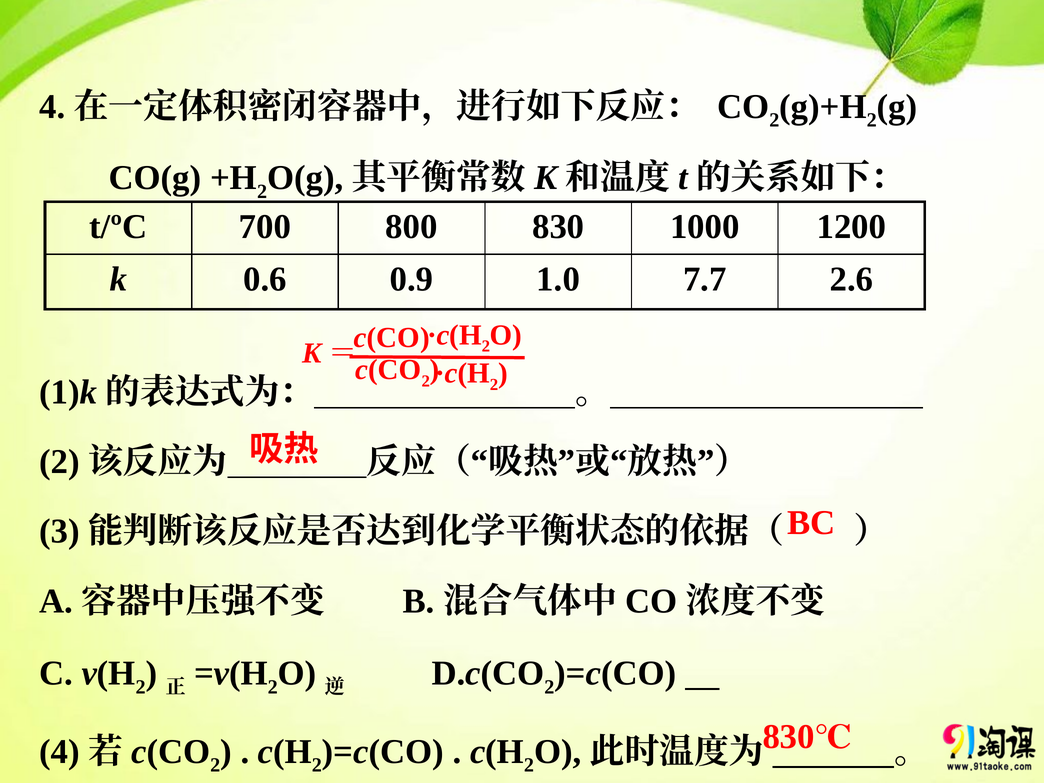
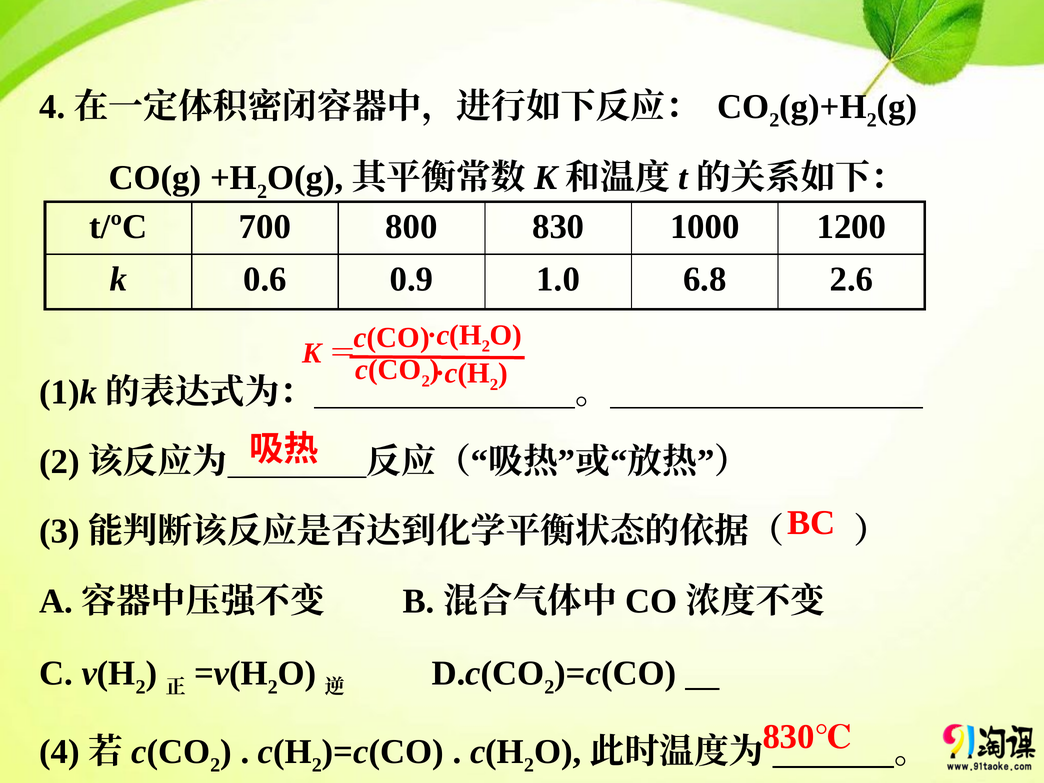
7.7: 7.7 -> 6.8
